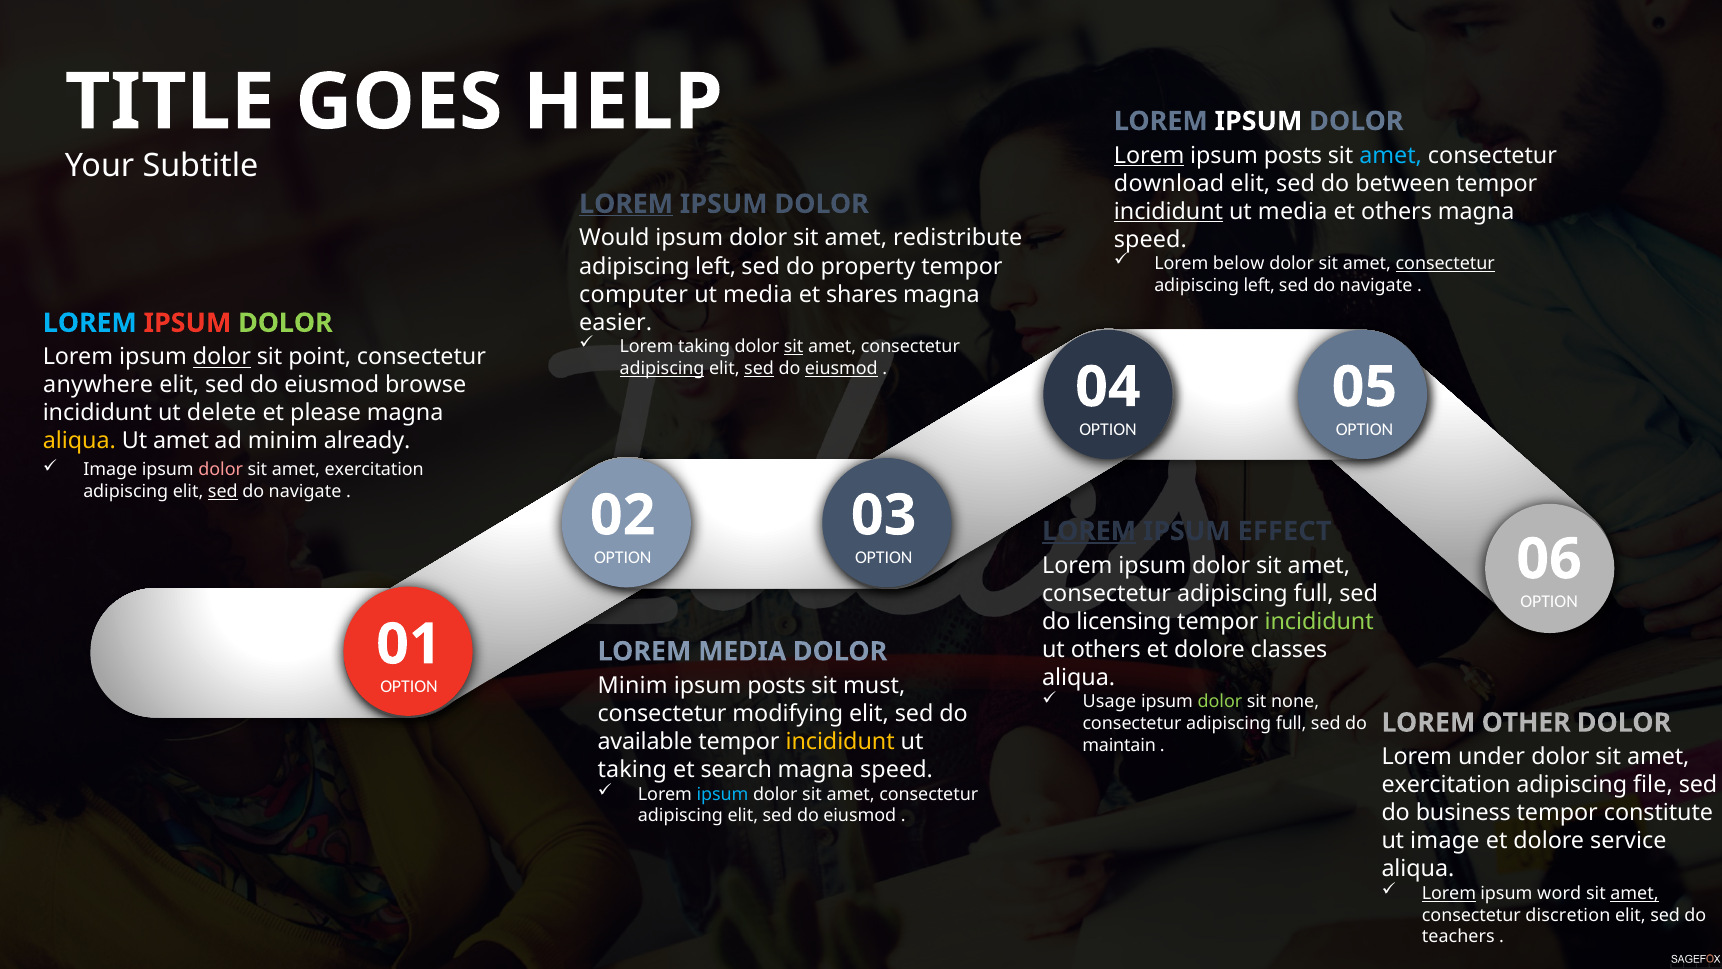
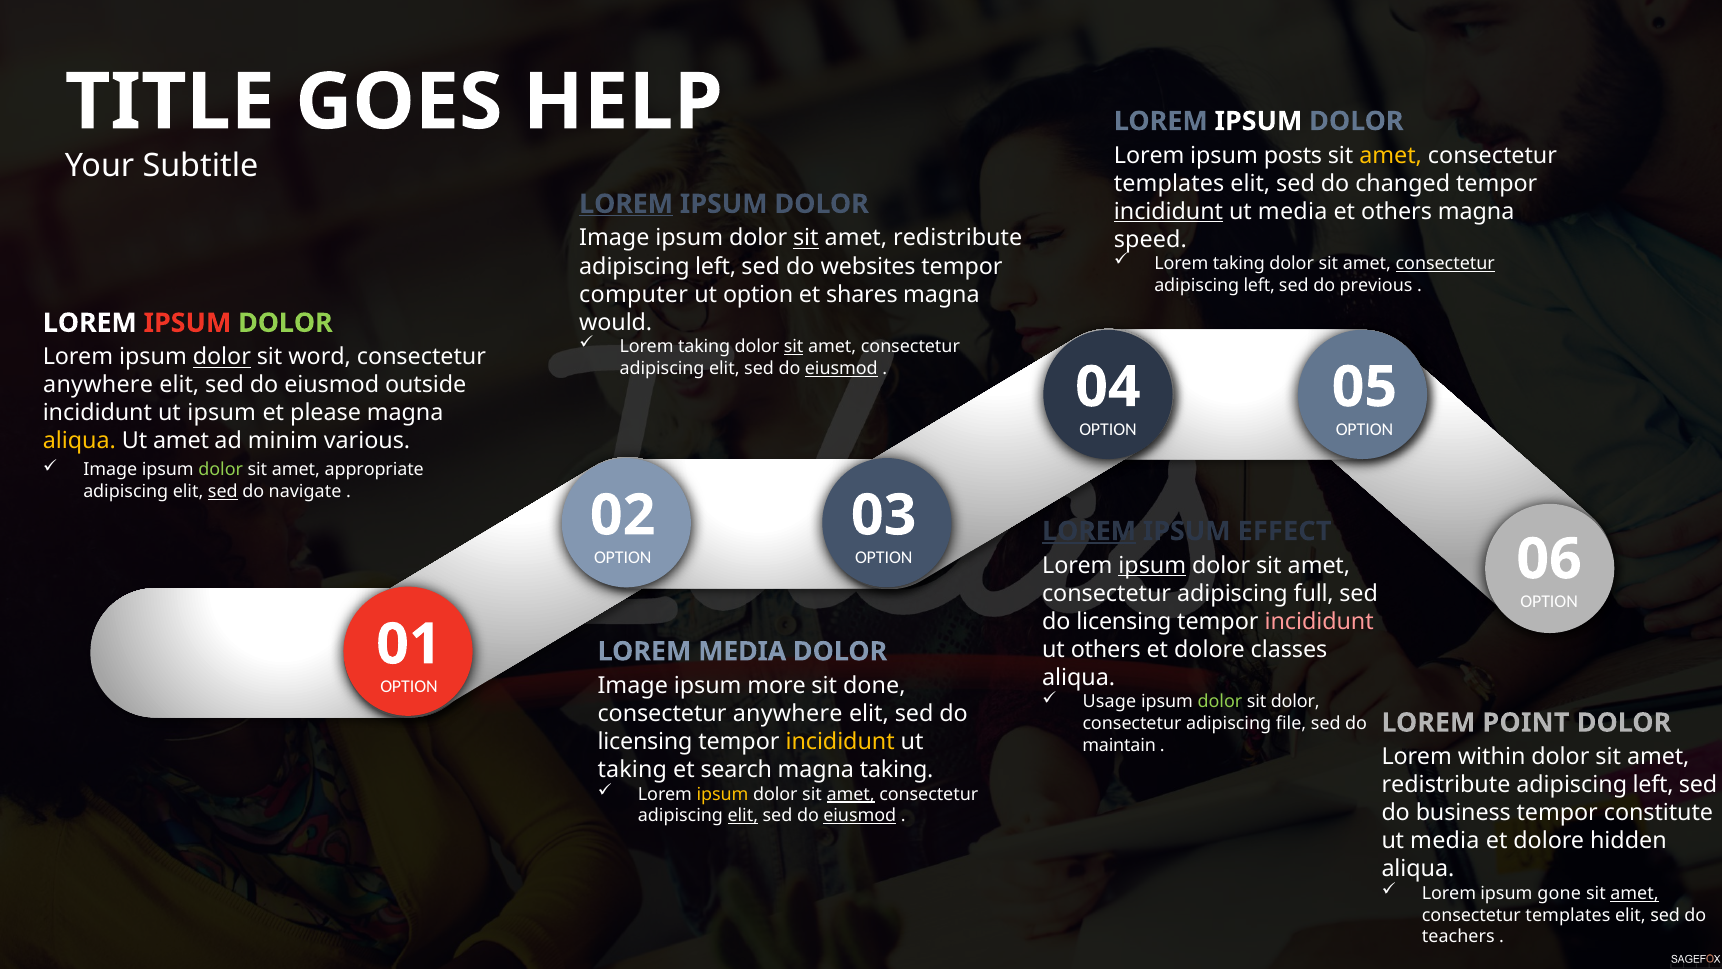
Lorem at (1149, 155) underline: present -> none
amet at (1391, 155) colour: light blue -> yellow
download at (1169, 183): download -> templates
between: between -> changed
Would at (614, 238): Would -> Image
sit at (806, 238) underline: none -> present
below at (1239, 264): below -> taking
property: property -> websites
navigate at (1376, 285): navigate -> previous
media at (758, 294): media -> option
easier: easier -> would
LOREM at (90, 323) colour: light blue -> white
point: point -> word
adipiscing at (662, 368) underline: present -> none
sed at (759, 368) underline: present -> none
browse: browse -> outside
ut delete: delete -> ipsum
already: already -> various
dolor at (221, 470) colour: pink -> light green
exercitation at (374, 470): exercitation -> appropriate
ipsum at (1152, 565) underline: none -> present
incididunt at (1319, 621) colour: light green -> pink
Minim at (633, 686): Minim -> Image
posts at (777, 686): posts -> more
must: must -> done
sit none: none -> dolor
modifying at (788, 714): modifying -> anywhere
OTHER: OTHER -> POINT
full at (1291, 723): full -> file
available at (645, 742): available -> licensing
under: under -> within
speed at (897, 770): speed -> taking
exercitation at (1446, 785): exercitation -> redistribute
file at (1653, 785): file -> left
ipsum at (722, 794) colour: light blue -> yellow
amet at (851, 794) underline: none -> present
elit at (743, 816) underline: none -> present
eiusmod at (860, 816) underline: none -> present
image at (1445, 841): image -> media
service: service -> hidden
Lorem at (1449, 893) underline: present -> none
word: word -> gone
discretion at (1568, 915): discretion -> templates
